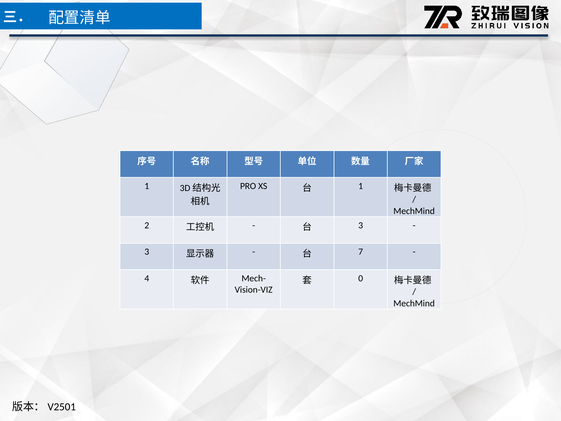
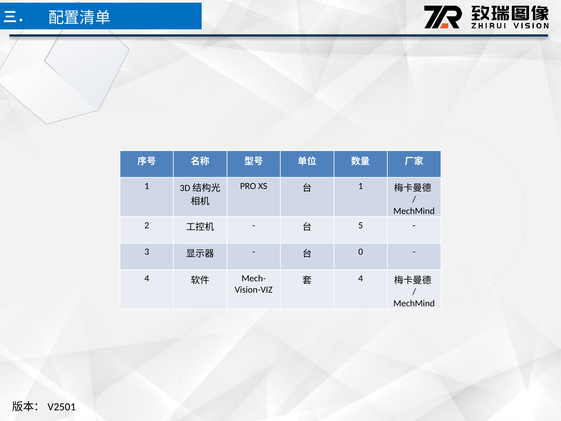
3 at (361, 225): 3 -> 5
7: 7 -> 0
0 at (361, 278): 0 -> 4
